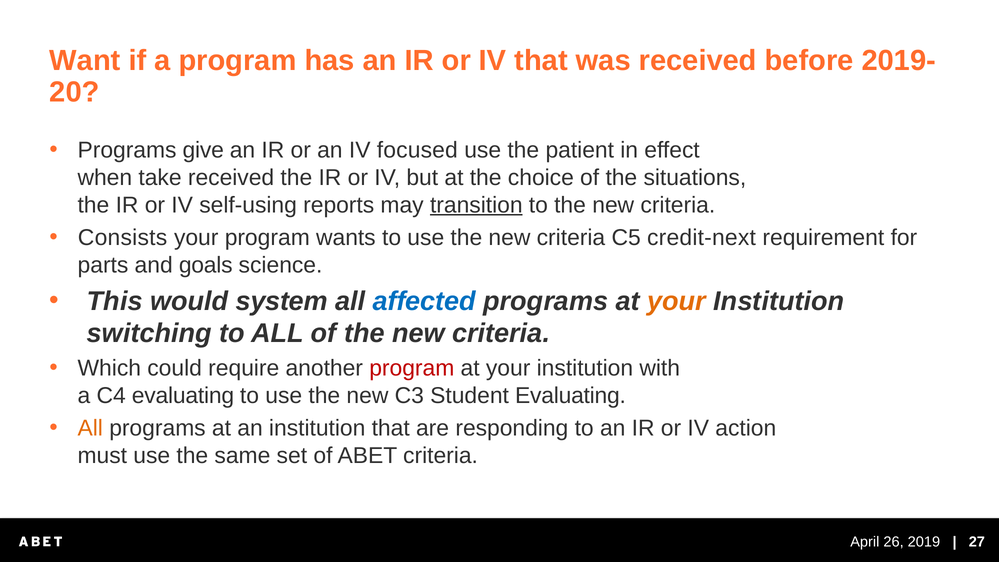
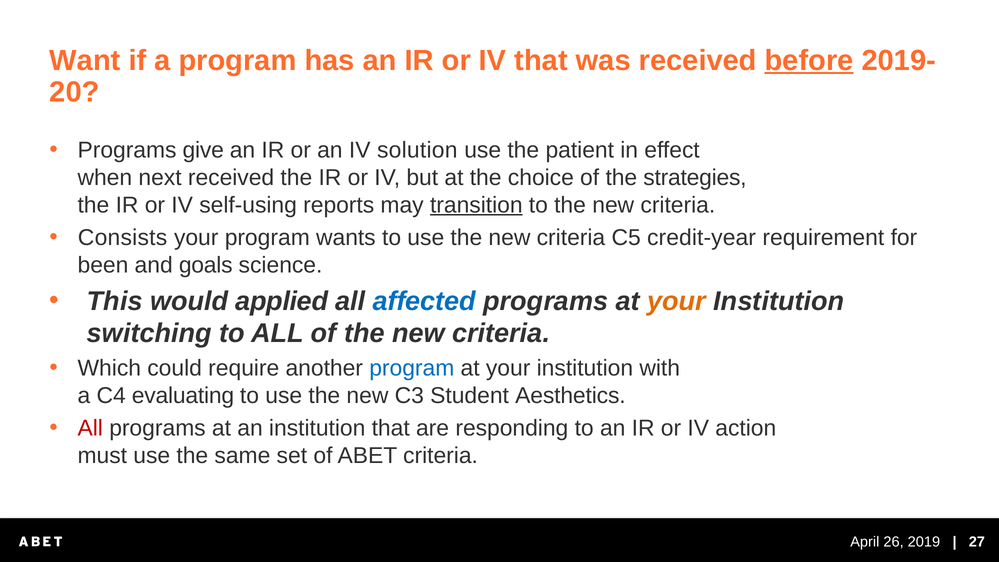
before underline: none -> present
focused: focused -> solution
take: take -> next
situations: situations -> strategies
credit-next: credit-next -> credit-year
parts: parts -> been
system: system -> applied
program at (412, 368) colour: red -> blue
Student Evaluating: Evaluating -> Aesthetics
All at (90, 428) colour: orange -> red
